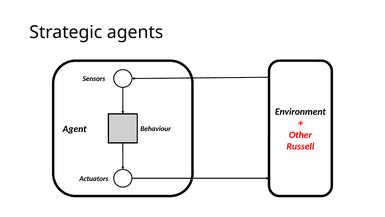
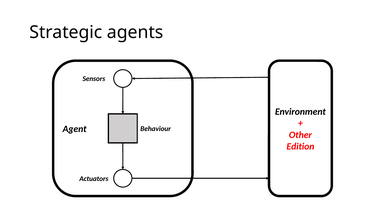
Russell: Russell -> Edition
